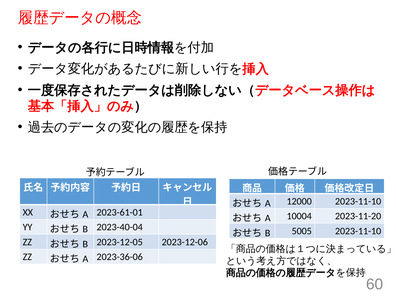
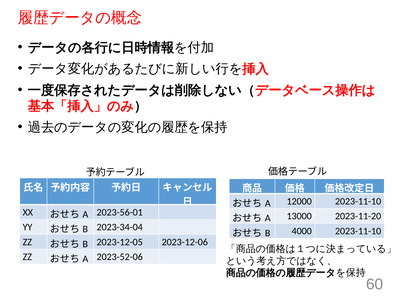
2023-61-01: 2023-61-01 -> 2023-56-01
10004: 10004 -> 13000
2023-40-04: 2023-40-04 -> 2023-34-04
5005: 5005 -> 4000
2023-36-06: 2023-36-06 -> 2023-52-06
